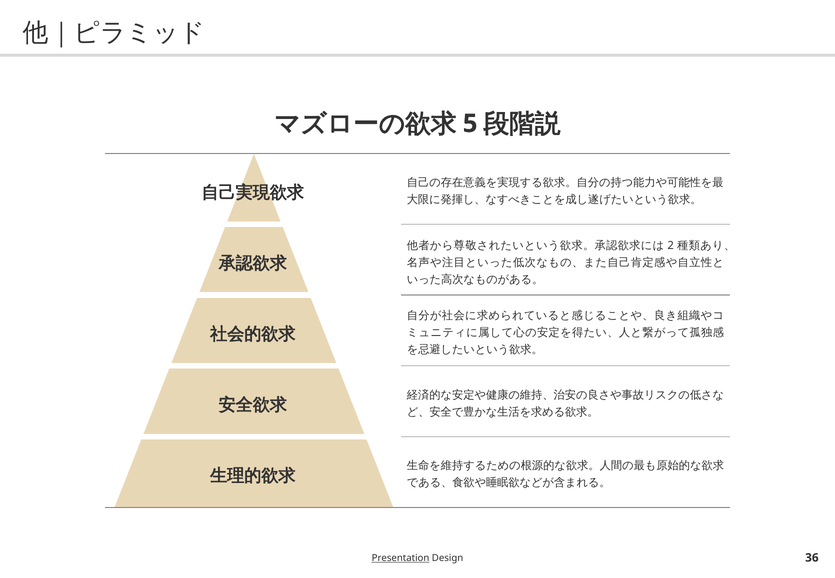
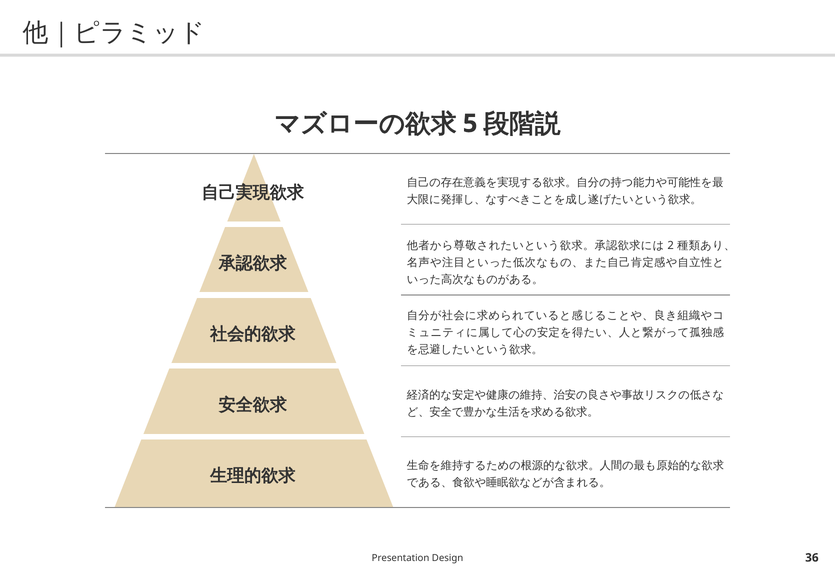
Presentation underline: present -> none
